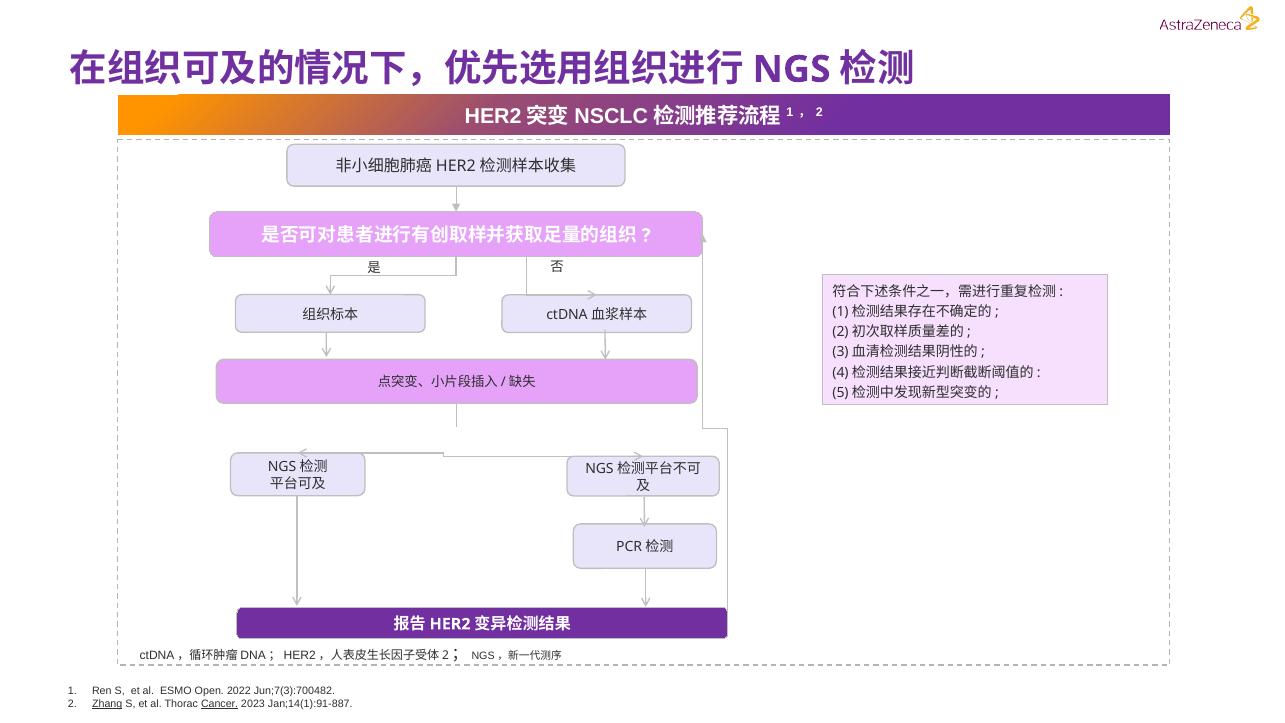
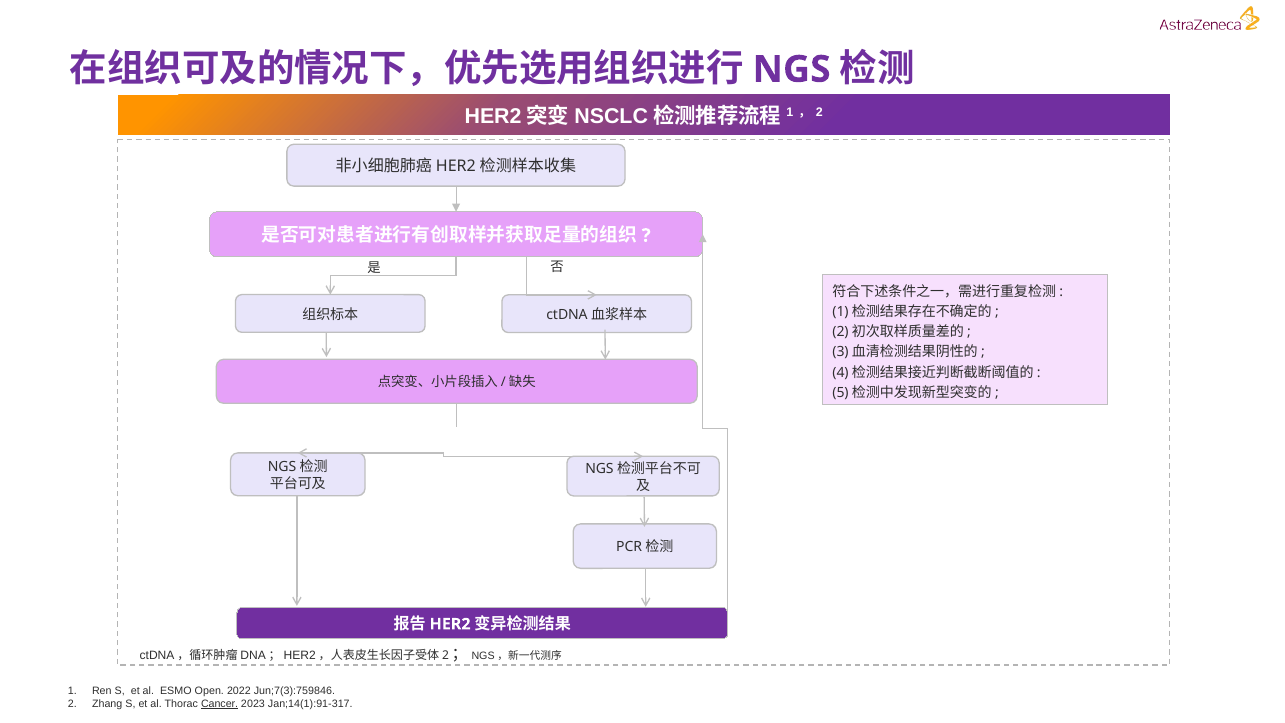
Jun;7(3):700482: Jun;7(3):700482 -> Jun;7(3):759846
Zhang underline: present -> none
Jan;14(1):91-887: Jan;14(1):91-887 -> Jan;14(1):91-317
